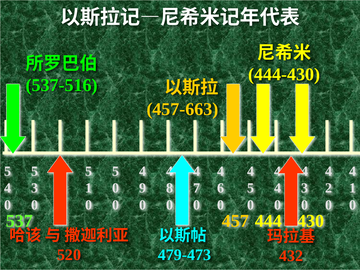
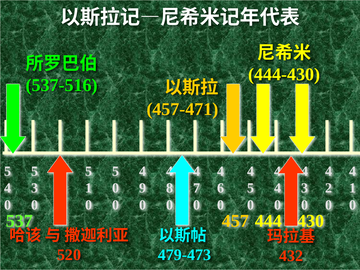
457-663: 457-663 -> 457-471
